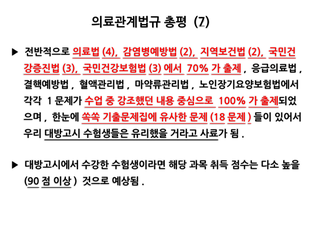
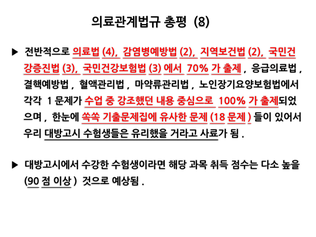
7: 7 -> 8
